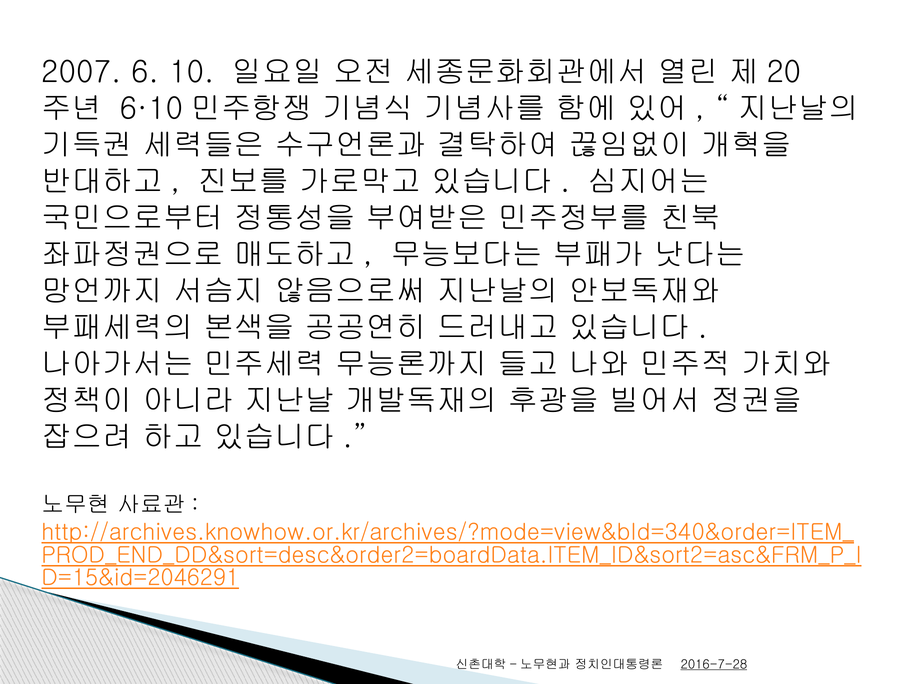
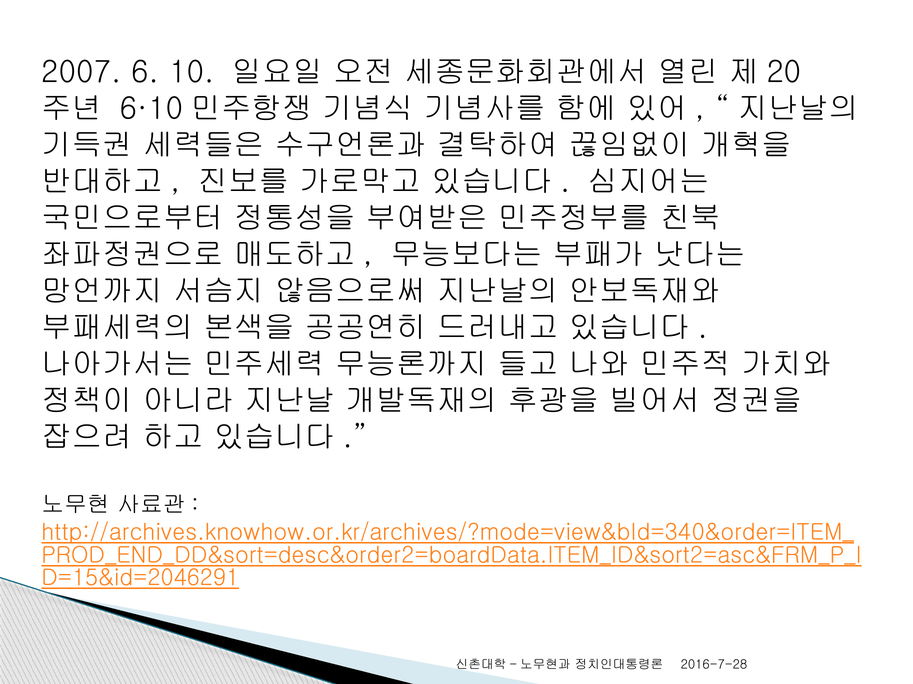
2016-7-28 underline: present -> none
